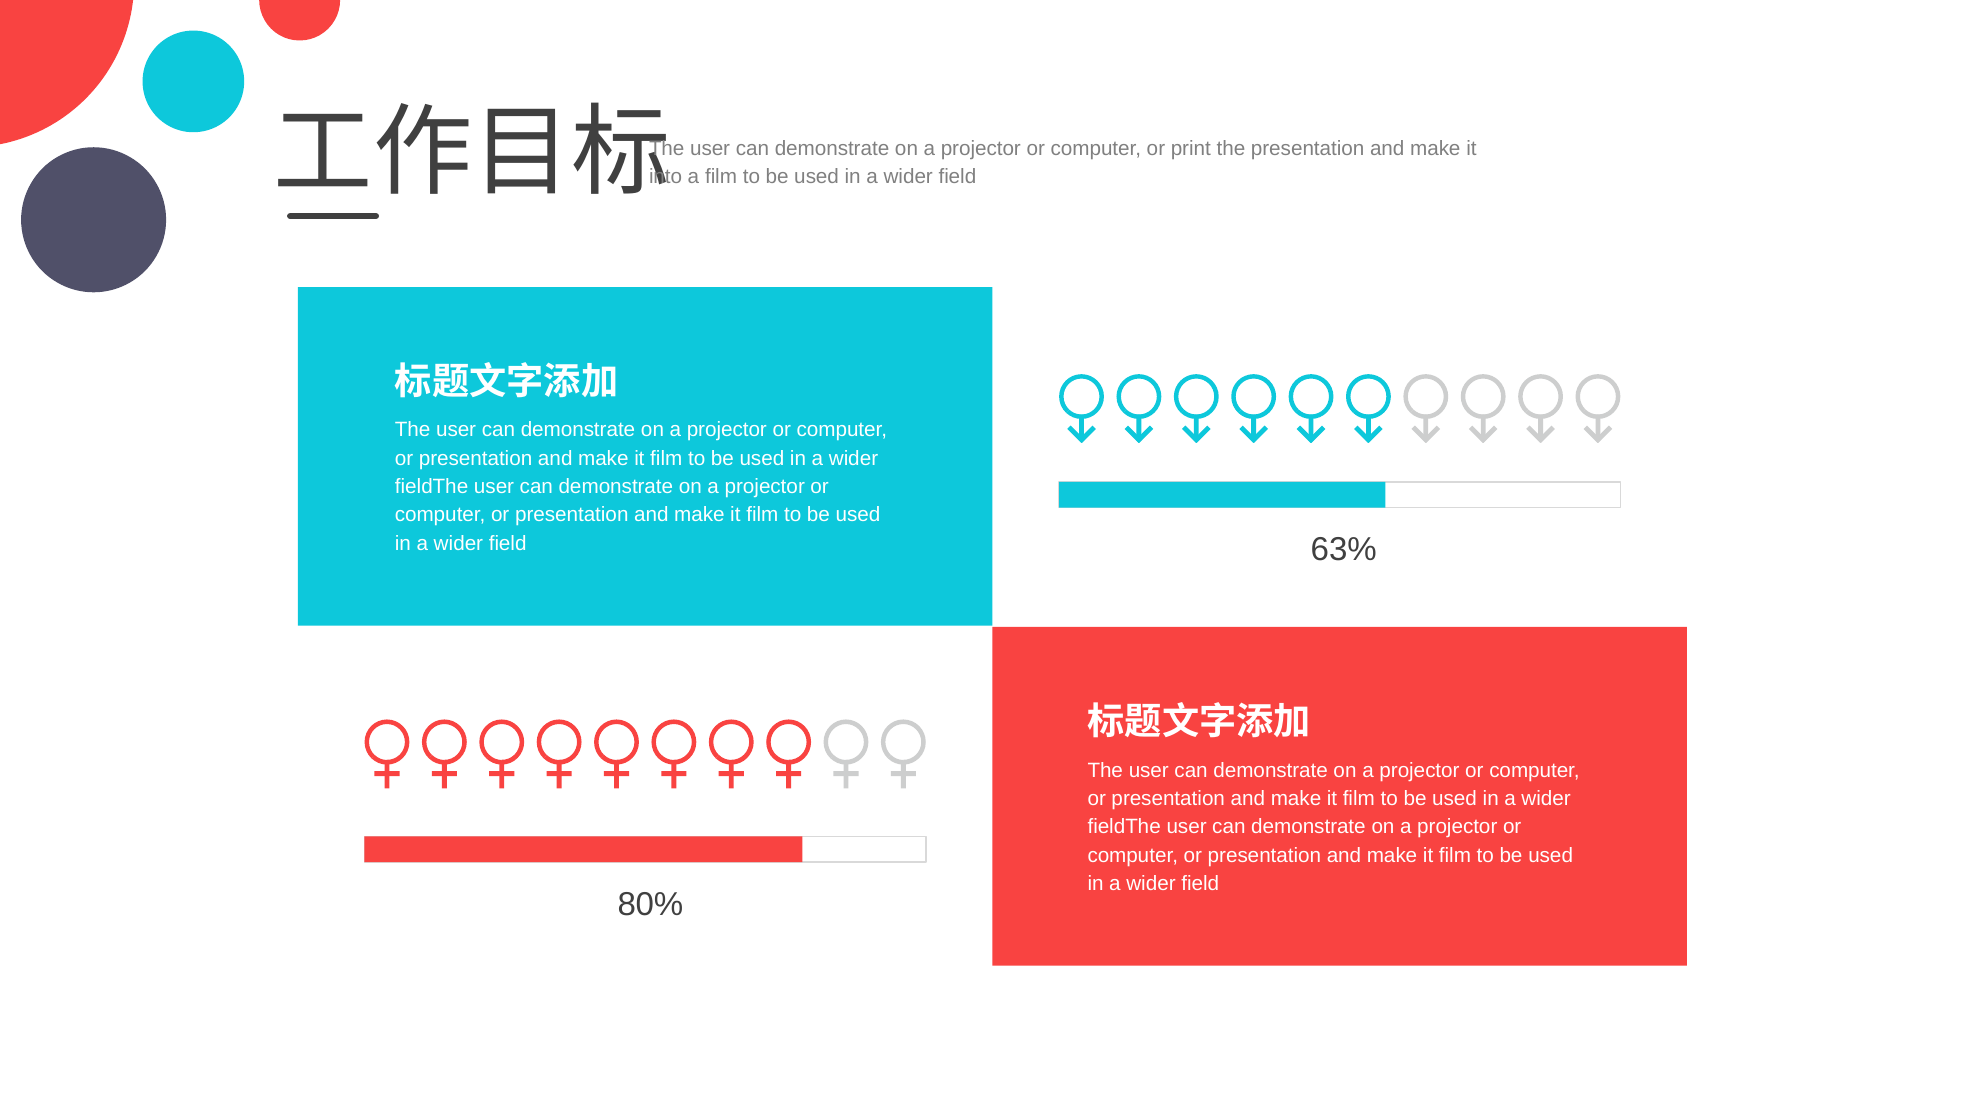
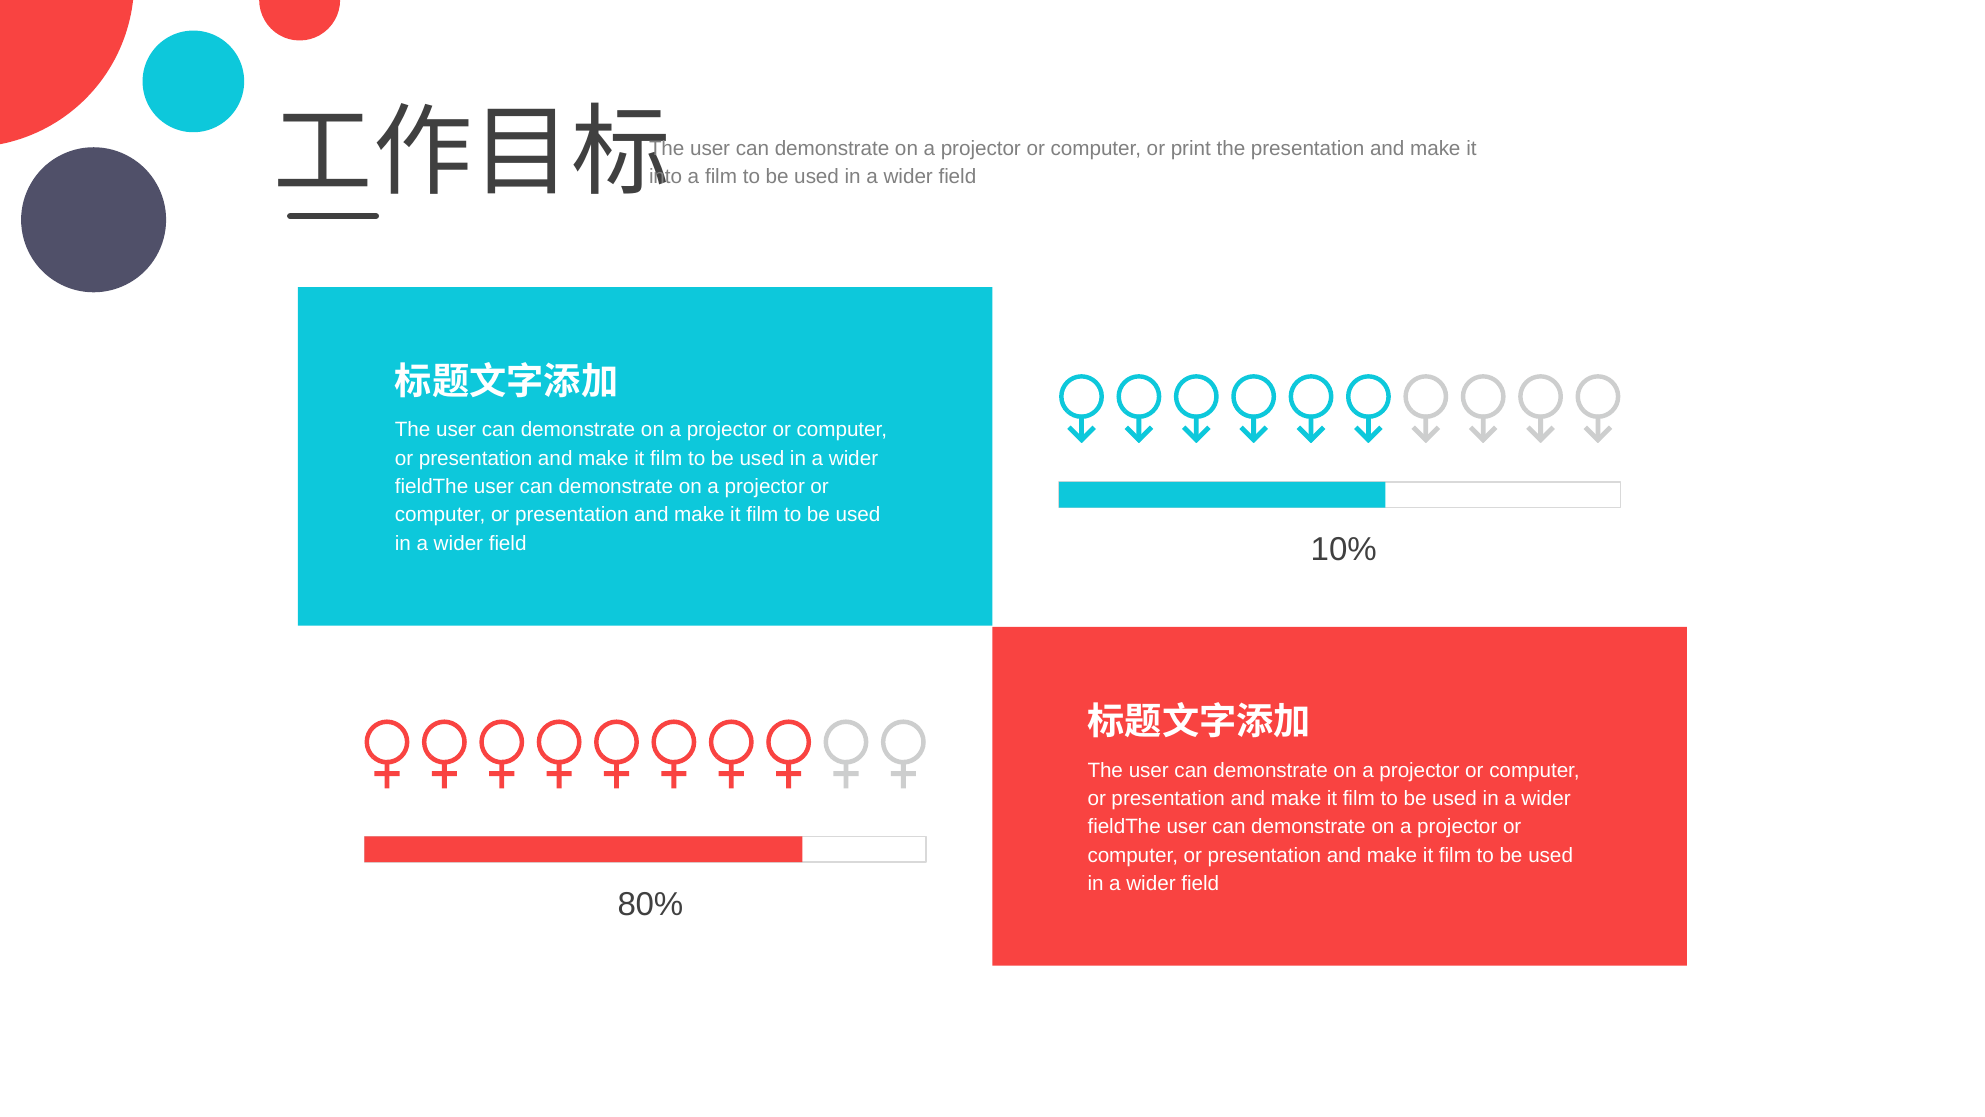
63%: 63% -> 10%
